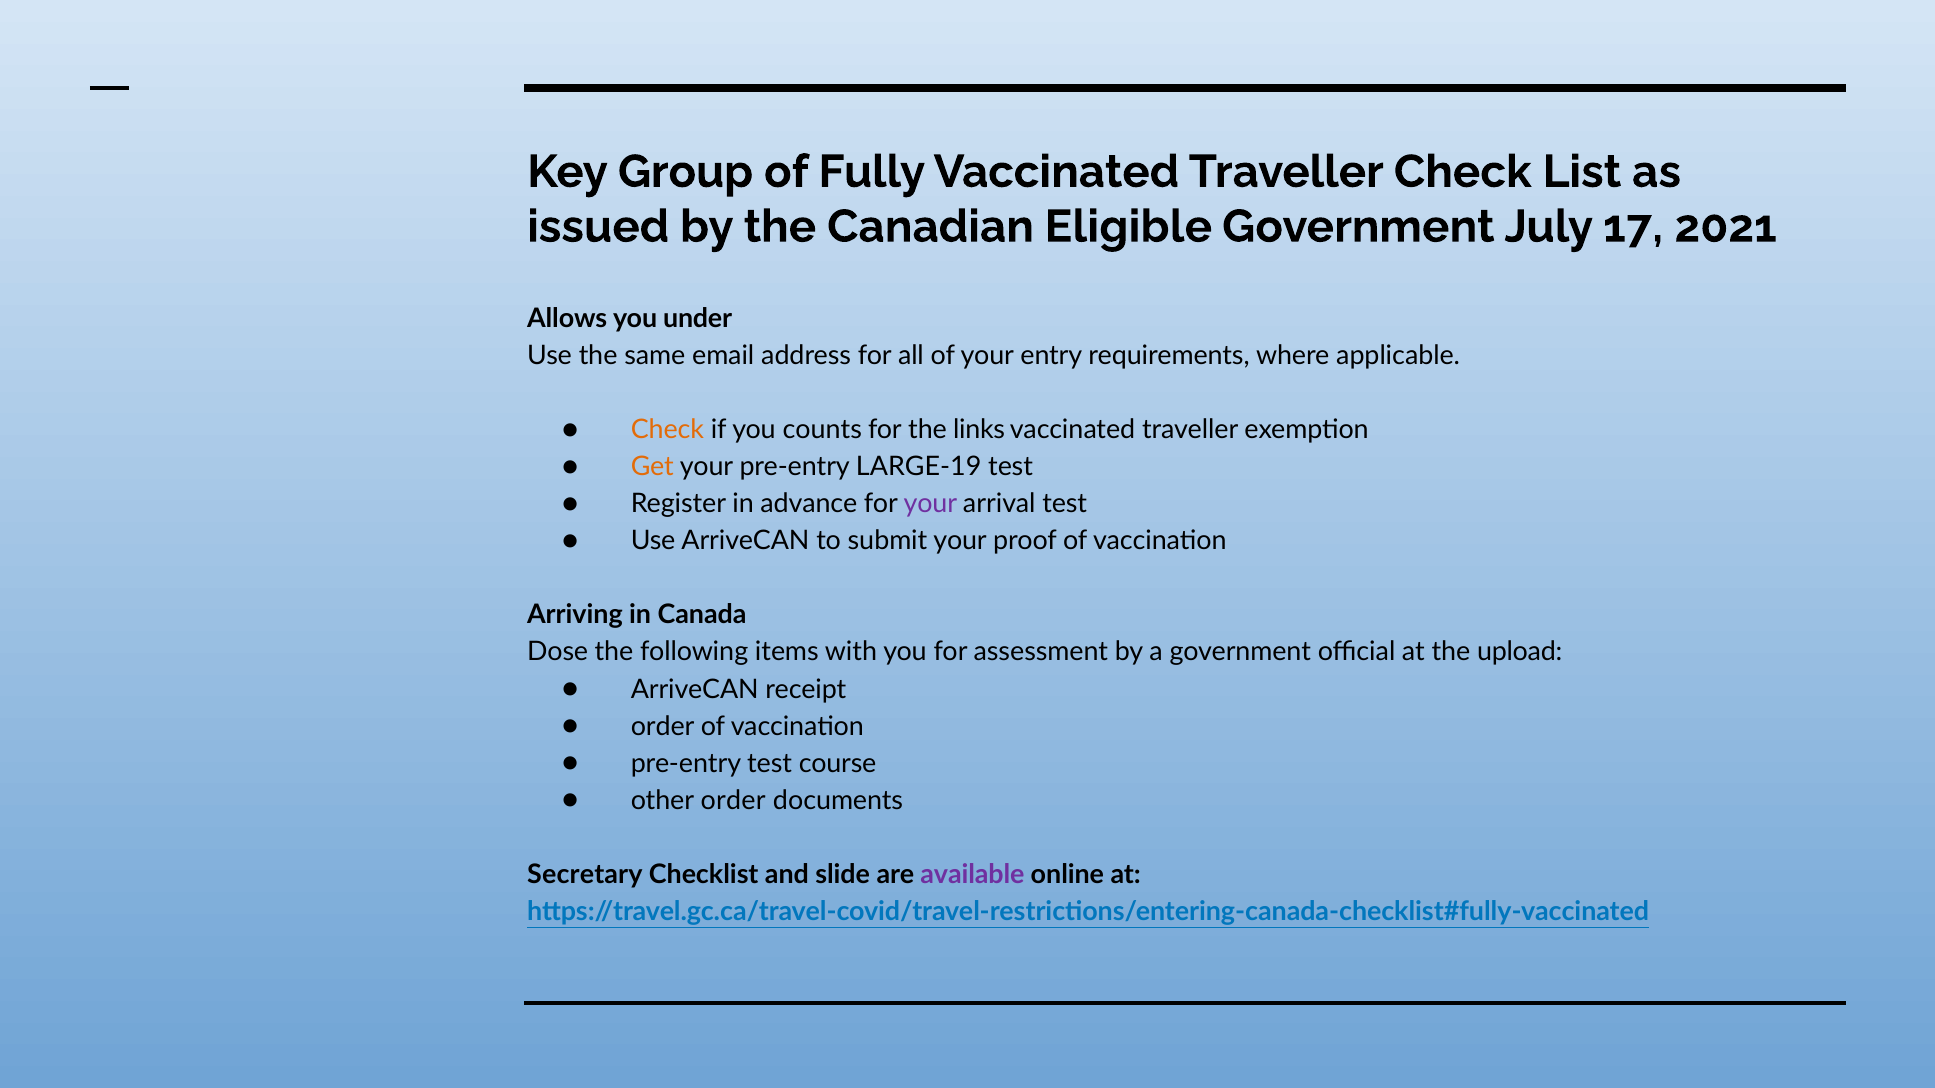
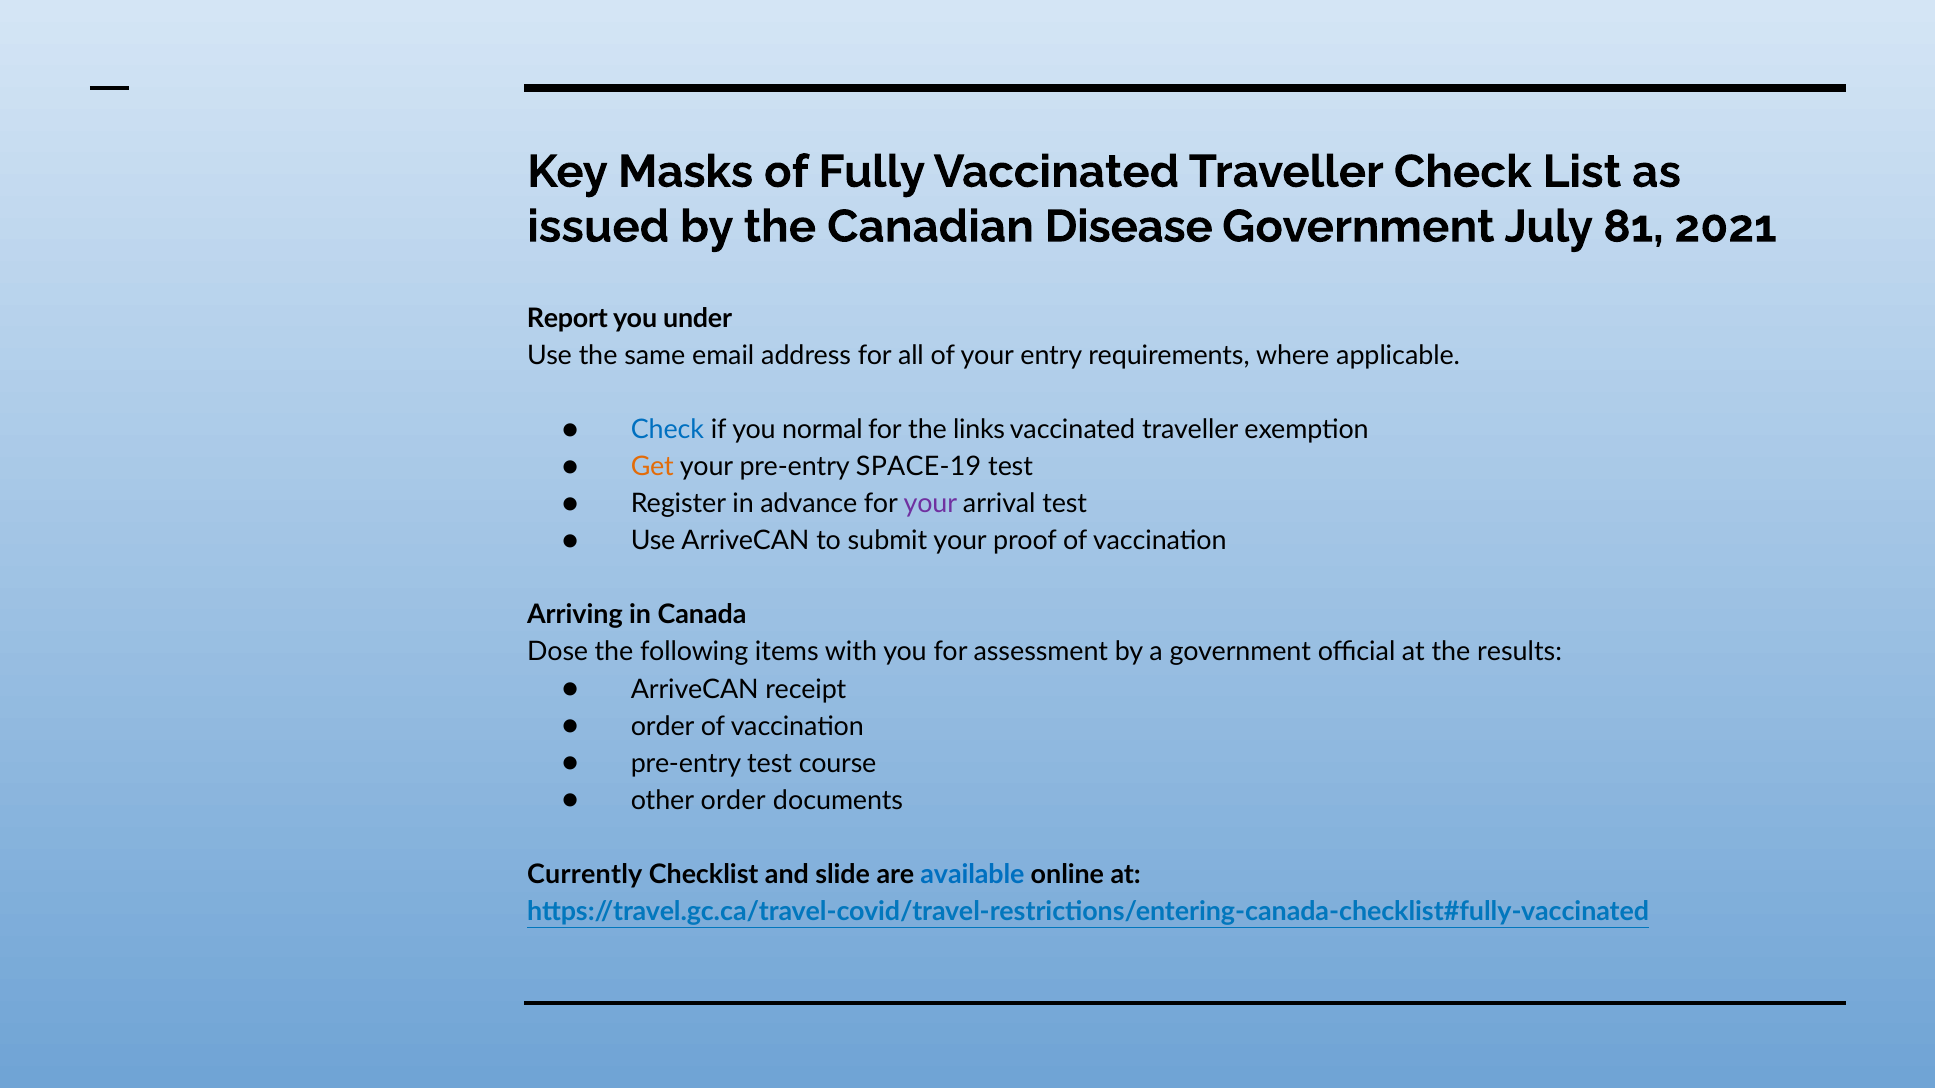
Group: Group -> Masks
Eligible: Eligible -> Disease
17: 17 -> 81
Allows: Allows -> Report
Check at (667, 430) colour: orange -> blue
counts: counts -> normal
LARGE-19: LARGE-19 -> SPACE-19
upload: upload -> results
Secretary: Secretary -> Currently
available colour: purple -> blue
